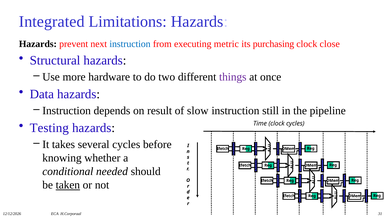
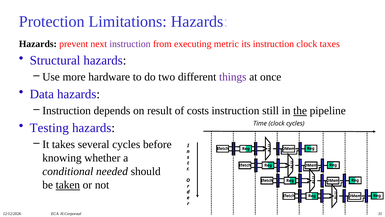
Integrated: Integrated -> Protection
instruction at (130, 44) colour: blue -> purple
its purchasing: purchasing -> instruction
close: close -> taxes
slow: slow -> costs
the underline: none -> present
